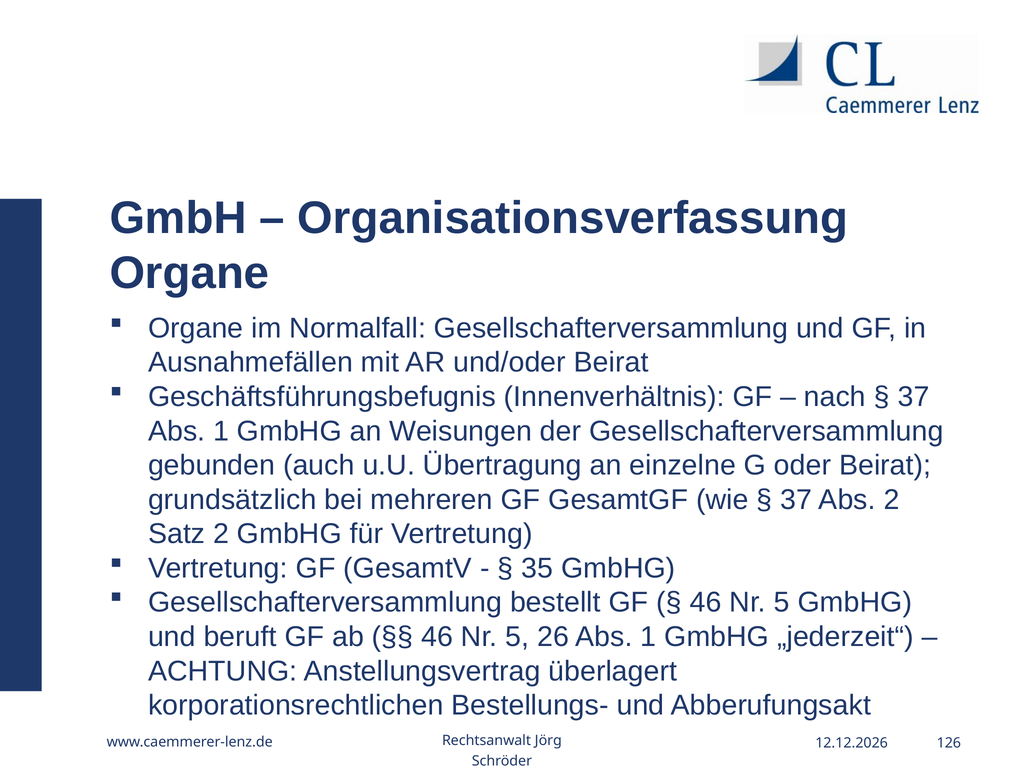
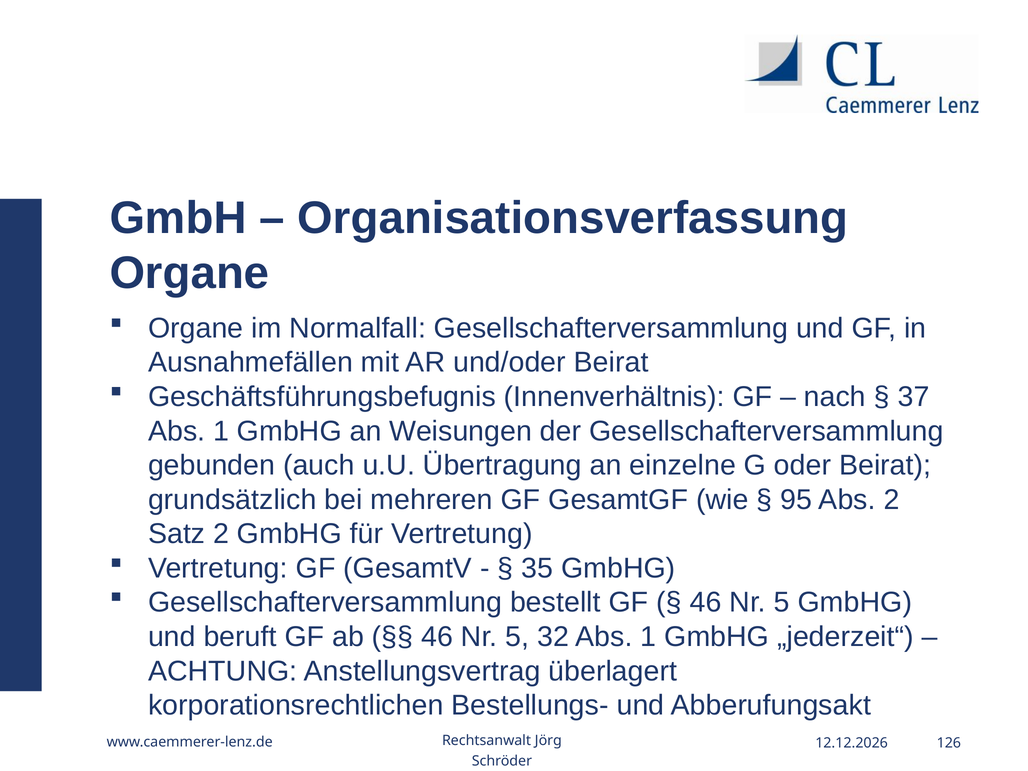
37 at (796, 500): 37 -> 95
26: 26 -> 32
